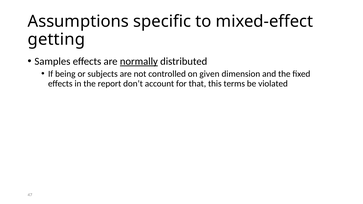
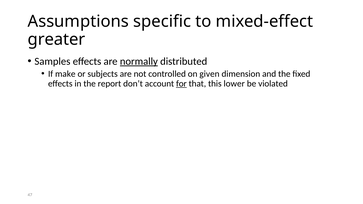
getting: getting -> greater
being: being -> make
for underline: none -> present
terms: terms -> lower
